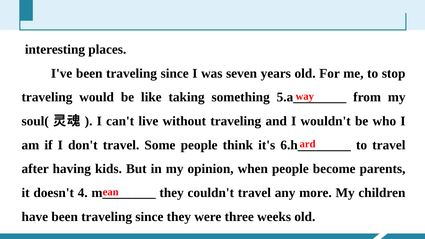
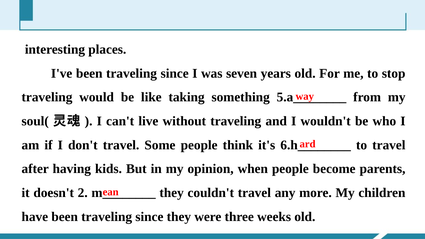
4: 4 -> 2
